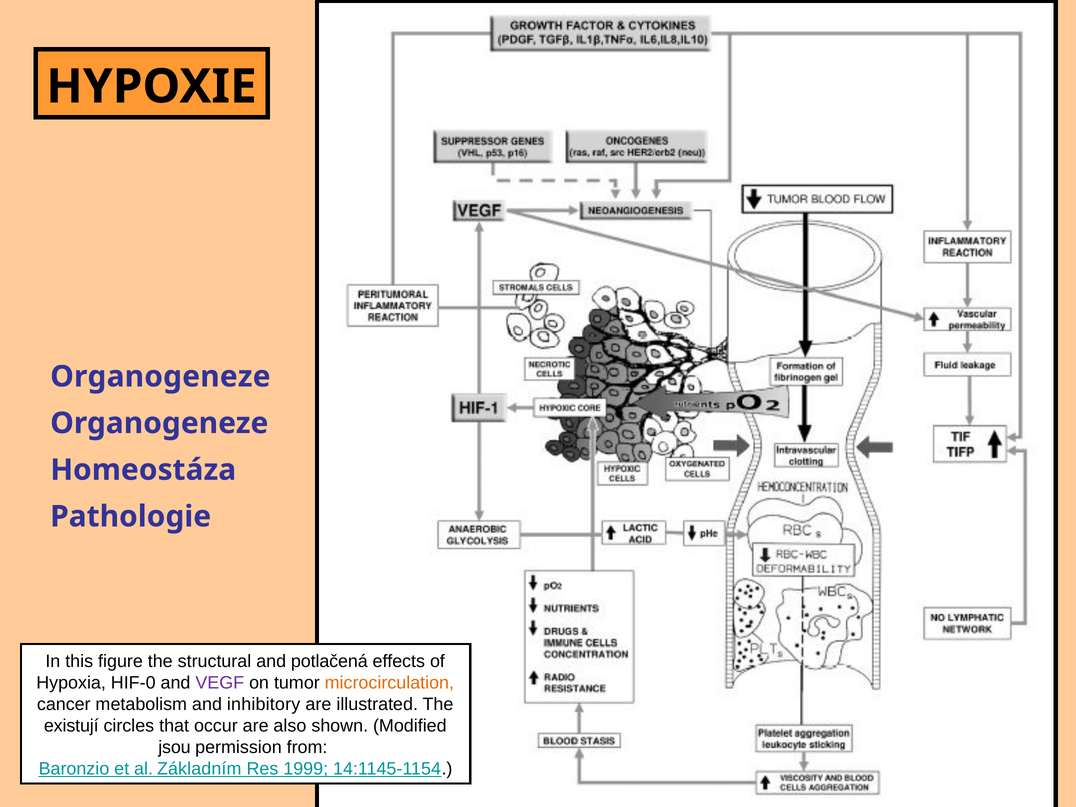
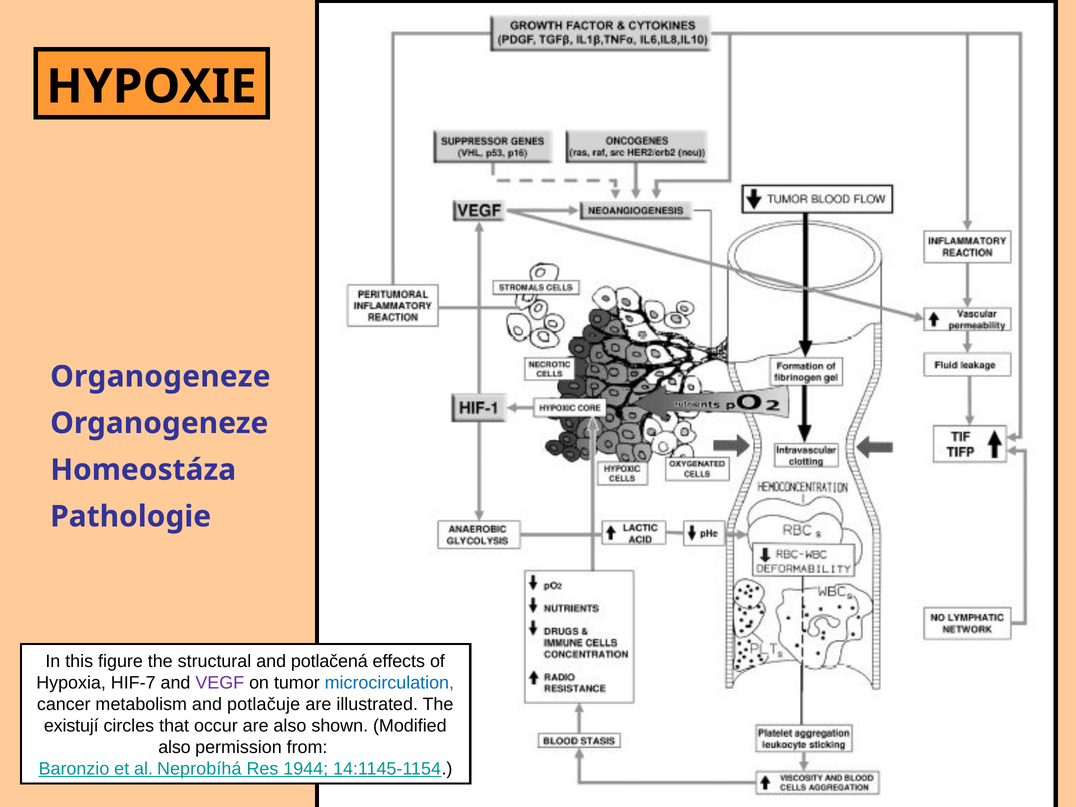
HIF-0: HIF-0 -> HIF-7
microcirculation colour: orange -> blue
inhibitory: inhibitory -> potlačuje
jsou at (174, 747): jsou -> also
Základním: Základním -> Neprobíhá
1999: 1999 -> 1944
